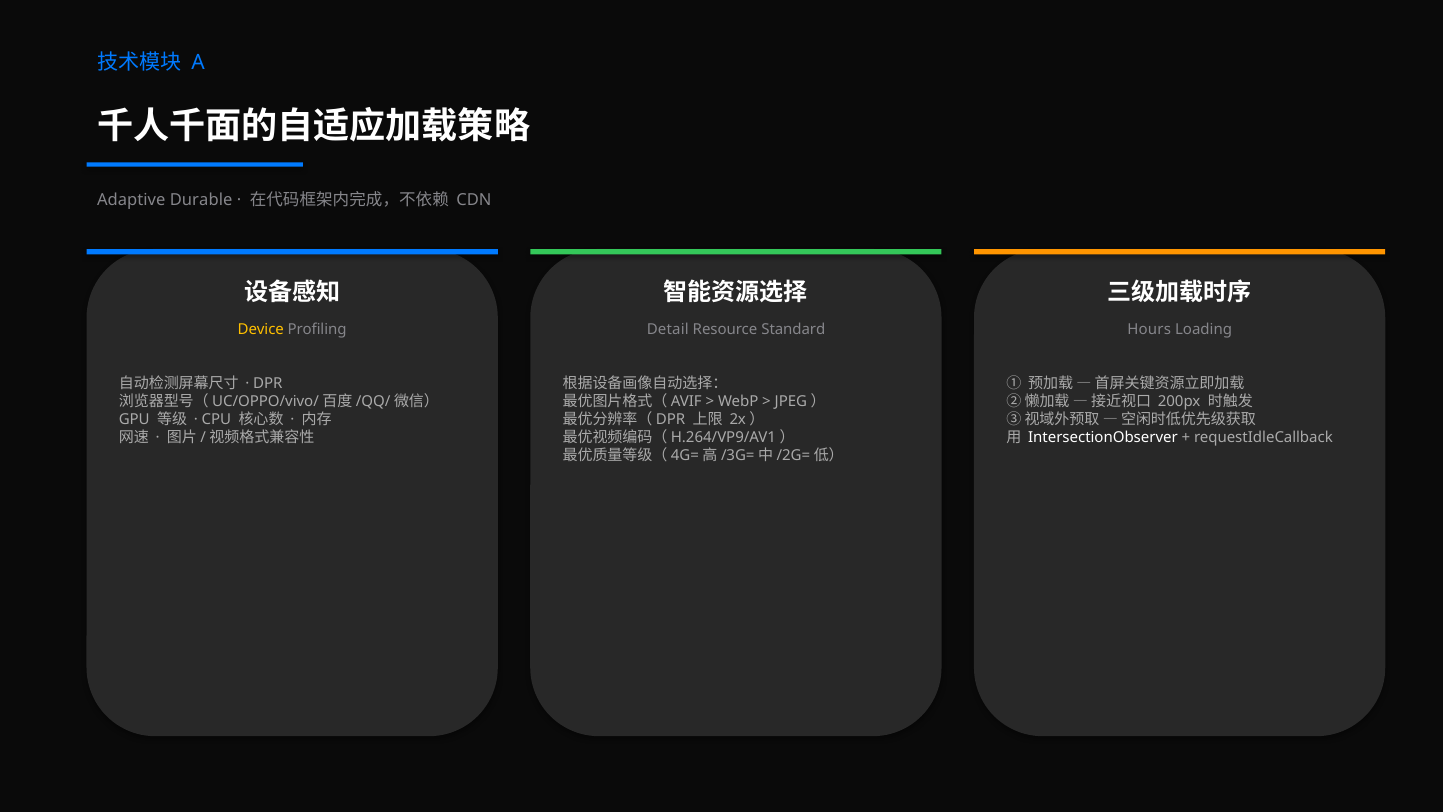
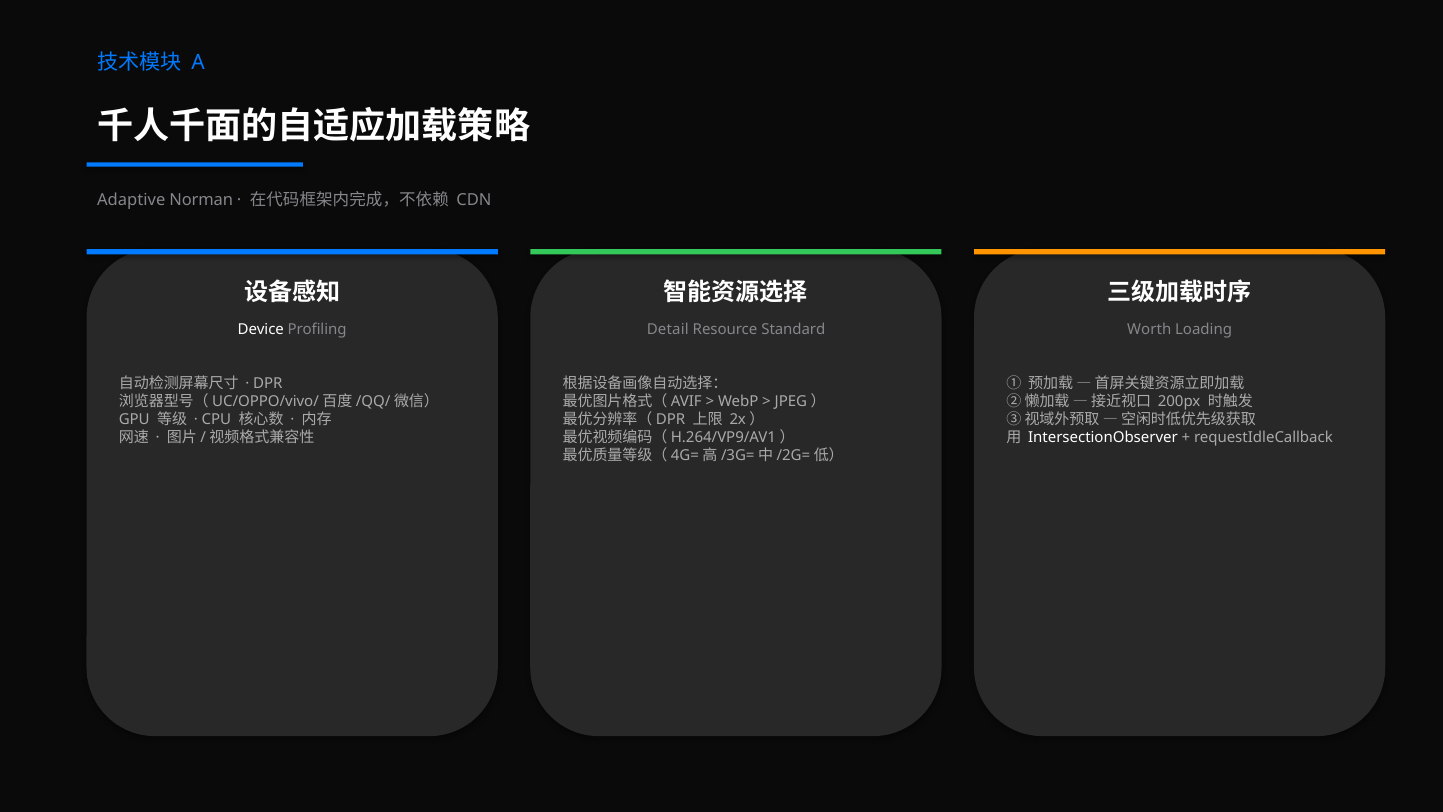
Durable: Durable -> Norman
Device colour: yellow -> white
Hours: Hours -> Worth
